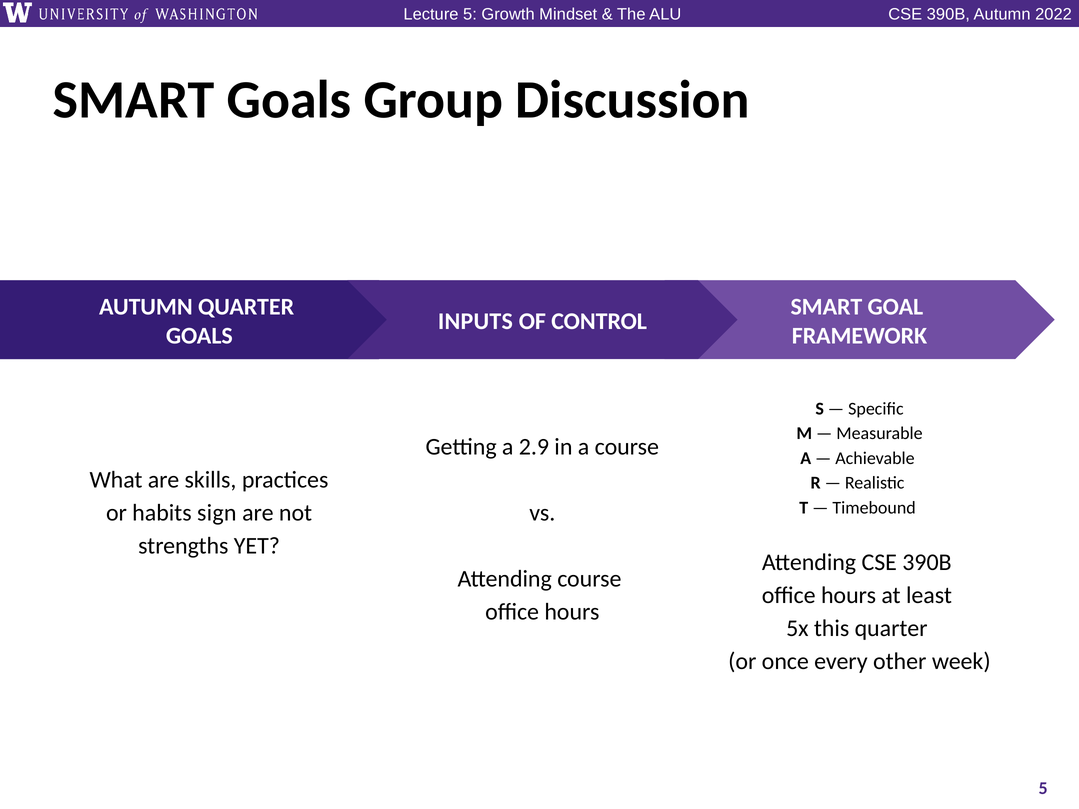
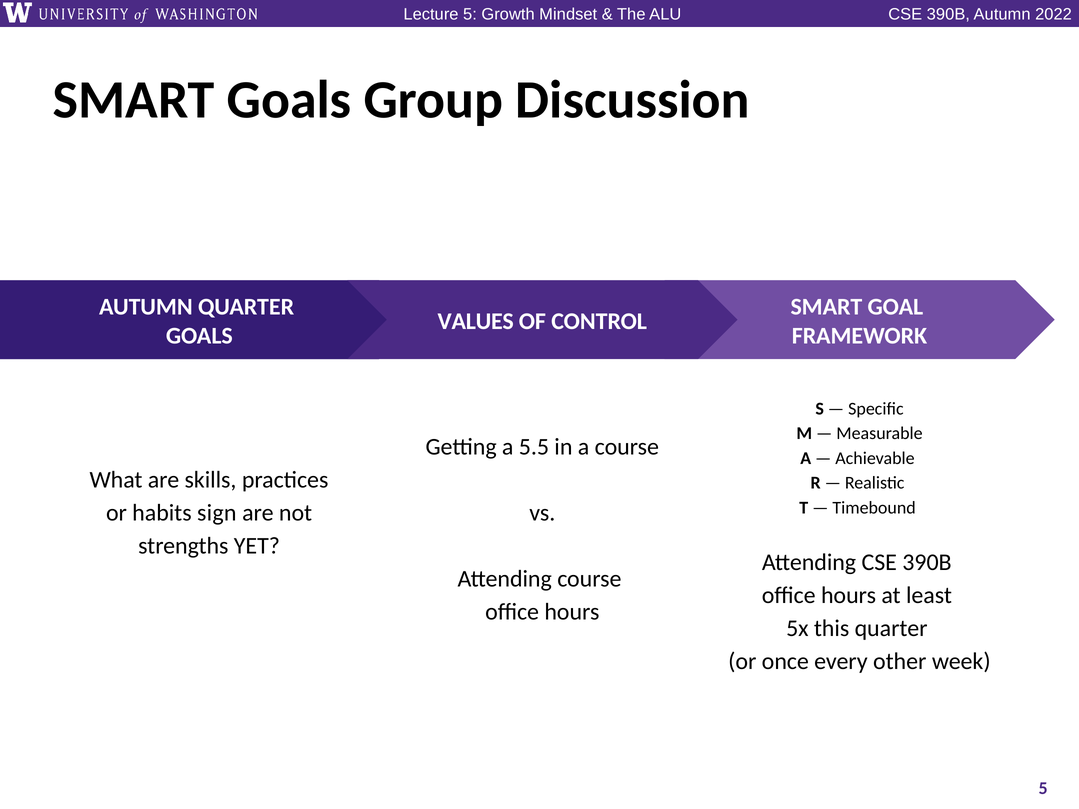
INPUTS: INPUTS -> VALUES
2.9: 2.9 -> 5.5
